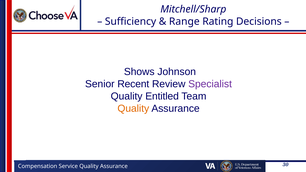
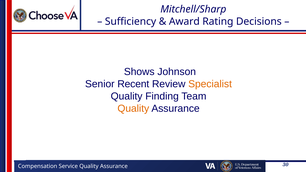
Range: Range -> Award
Specialist colour: purple -> orange
Entitled: Entitled -> Finding
